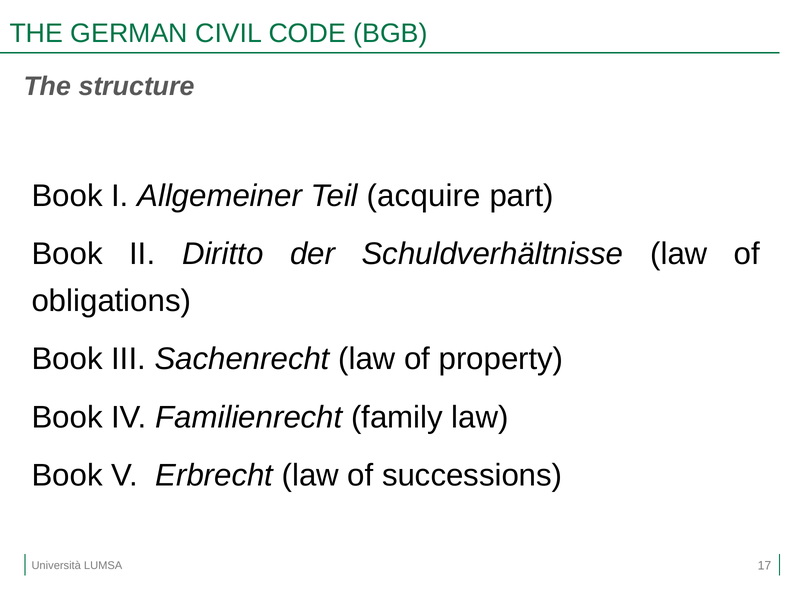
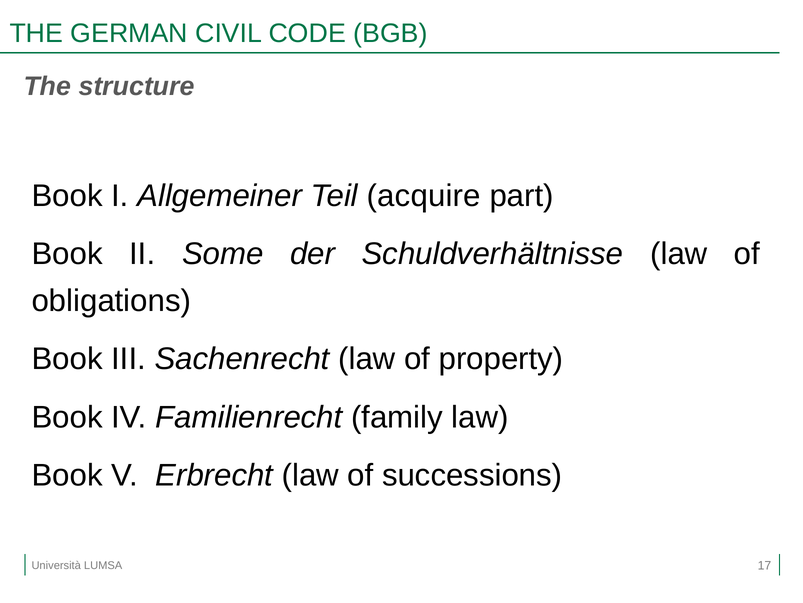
Diritto: Diritto -> Some
